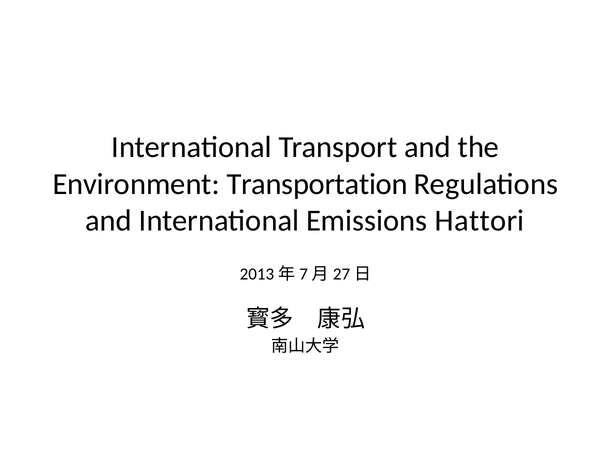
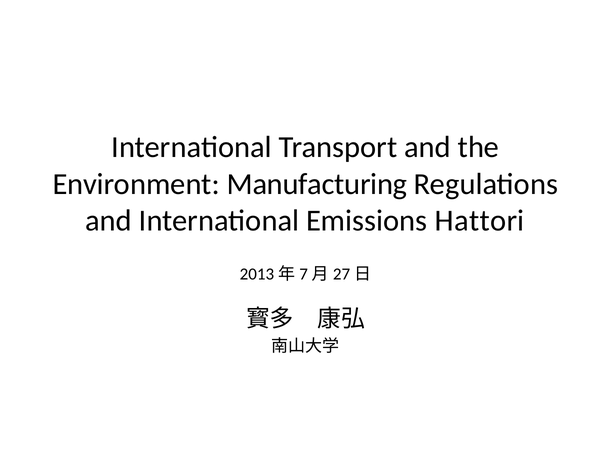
Transportation: Transportation -> Manufacturing
